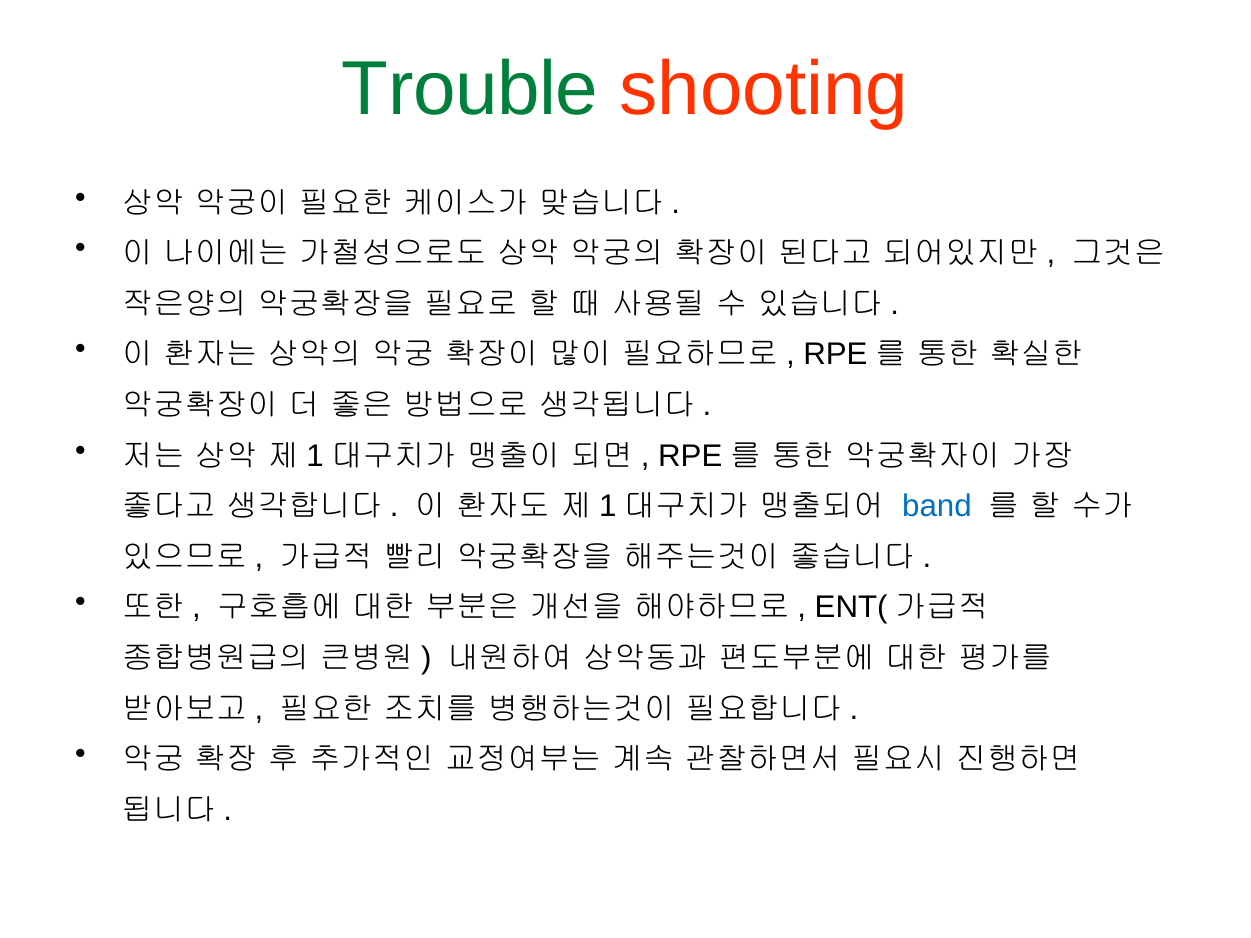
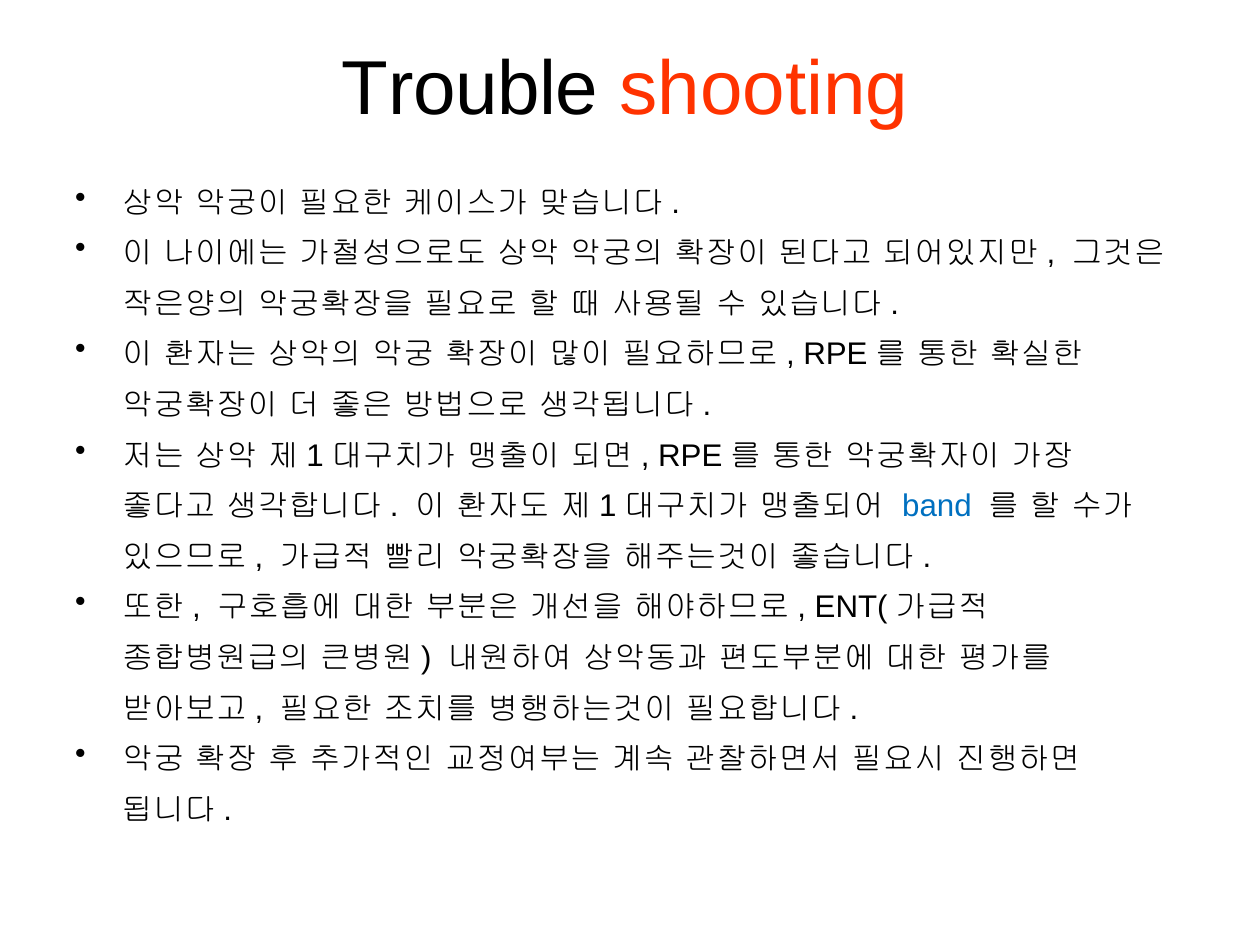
Trouble colour: green -> black
